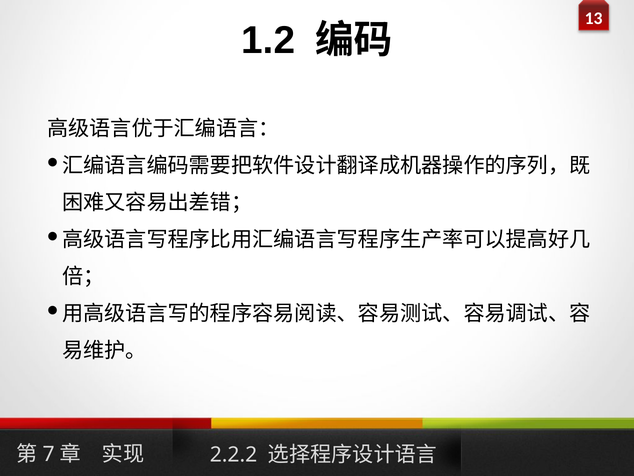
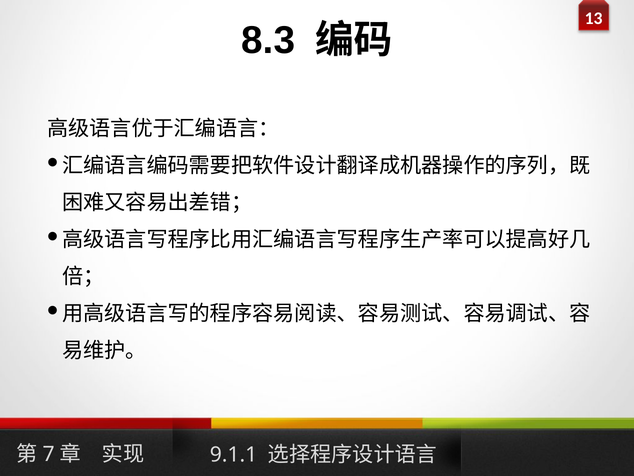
1.2: 1.2 -> 8.3
2.2.2: 2.2.2 -> 9.1.1
